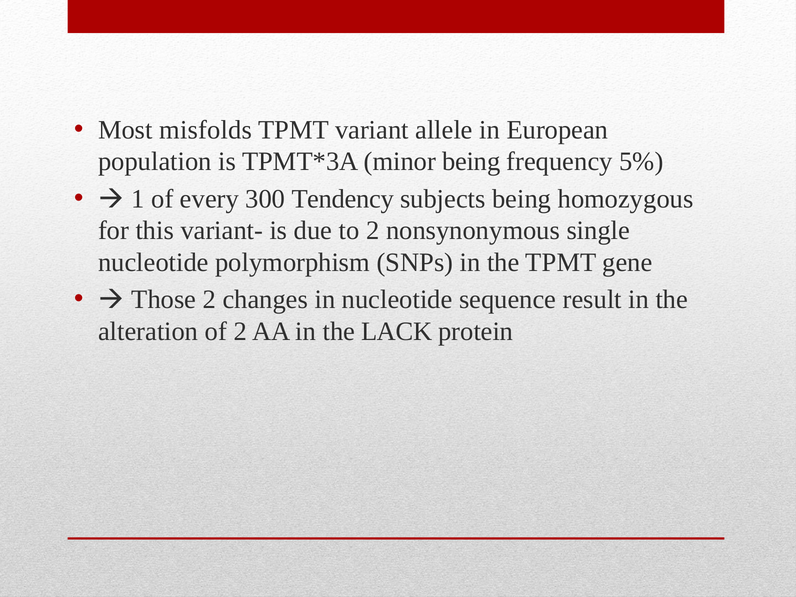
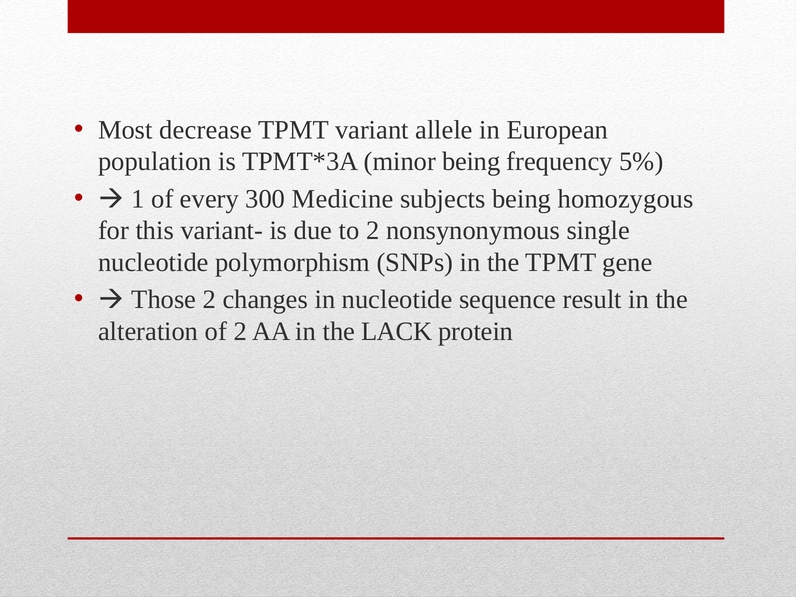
misfolds: misfolds -> decrease
Tendency: Tendency -> Medicine
